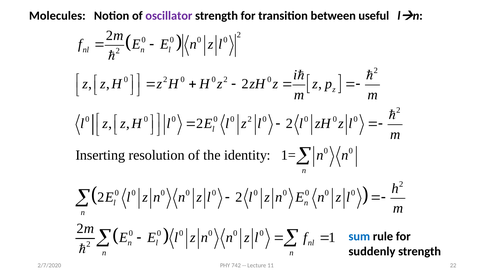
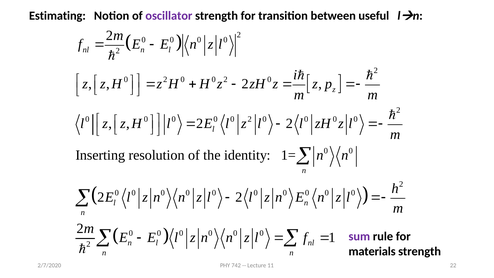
Molecules: Molecules -> Estimating
sum colour: blue -> purple
suddenly: suddenly -> materials
